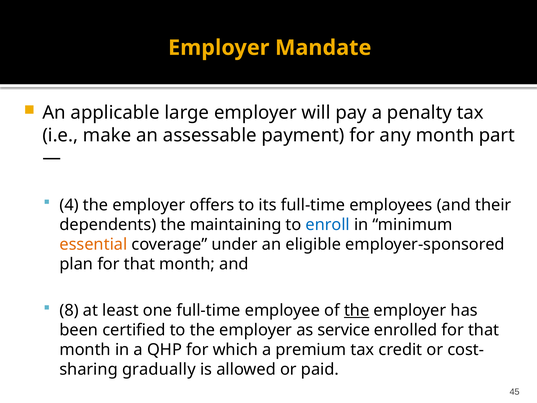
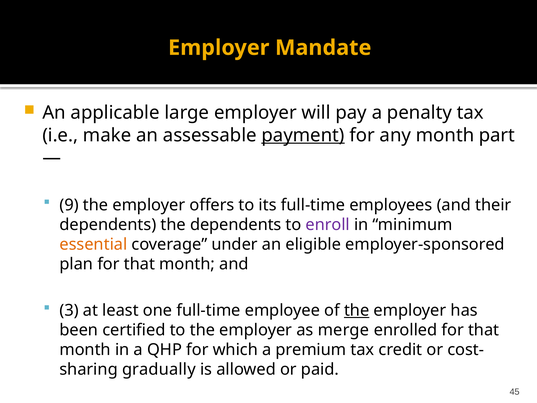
payment underline: none -> present
4: 4 -> 9
the maintaining: maintaining -> dependents
enroll colour: blue -> purple
8: 8 -> 3
service: service -> merge
